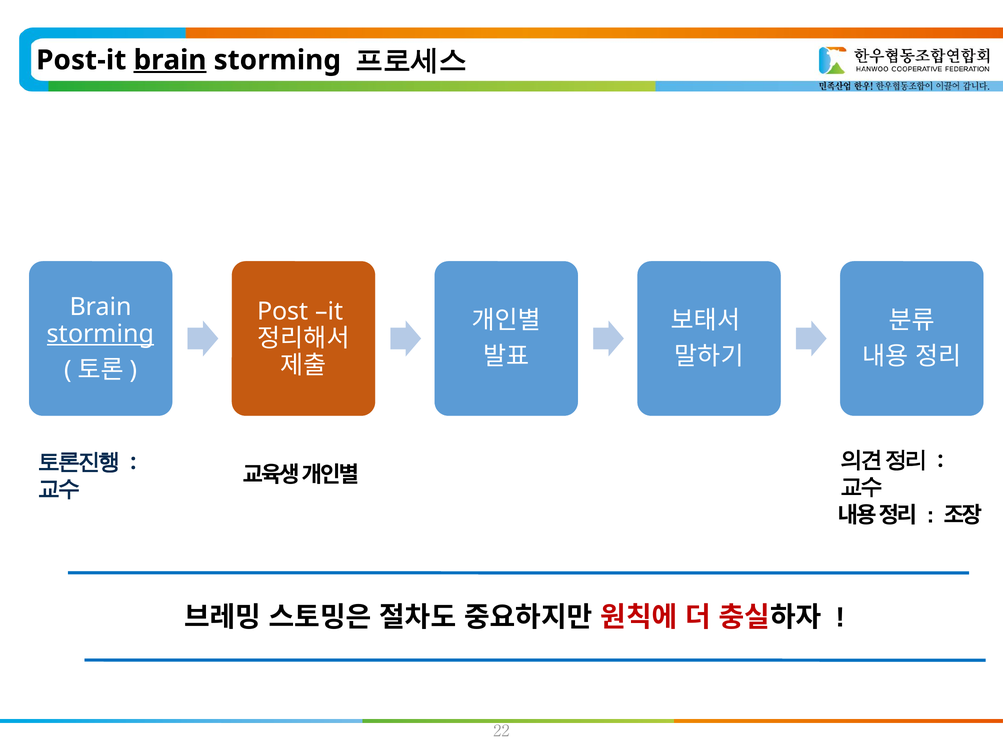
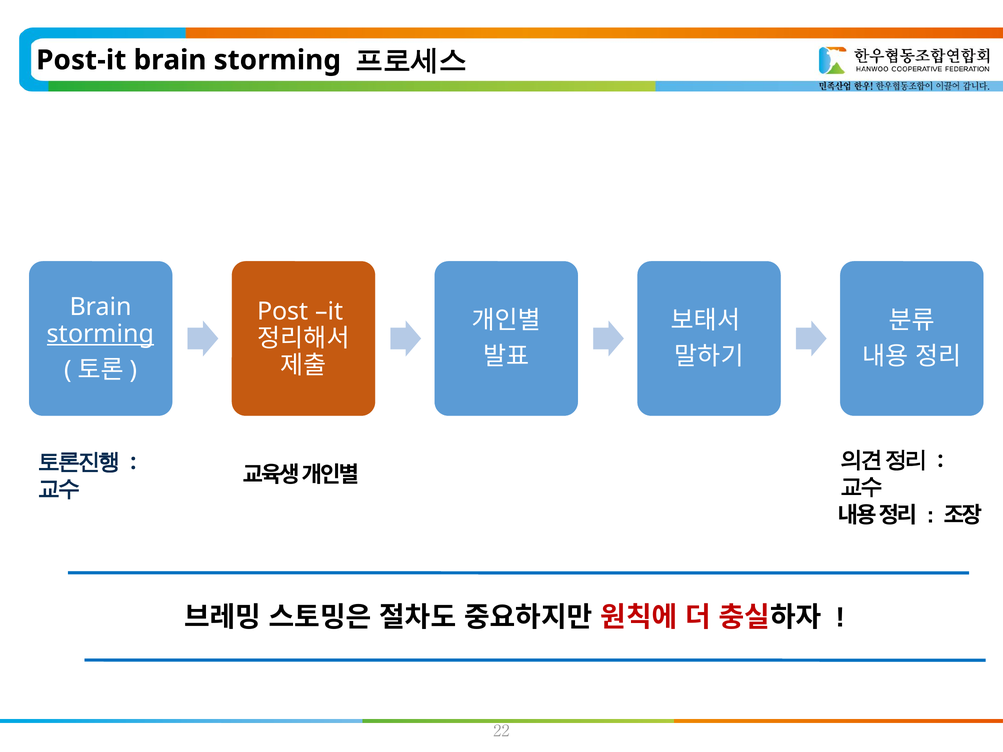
brain at (170, 60) underline: present -> none
